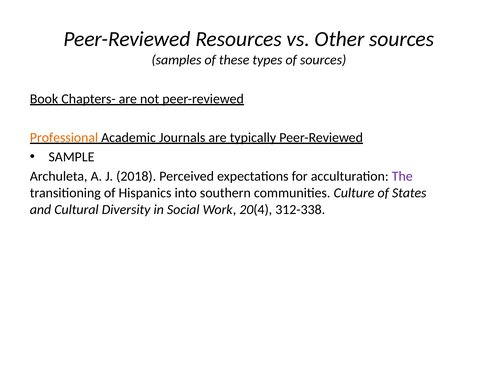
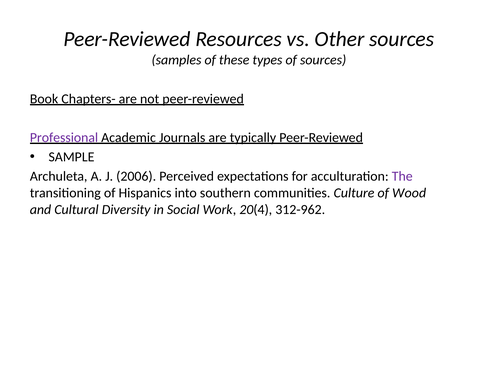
Professional colour: orange -> purple
2018: 2018 -> 2006
States: States -> Wood
312-338: 312-338 -> 312-962
